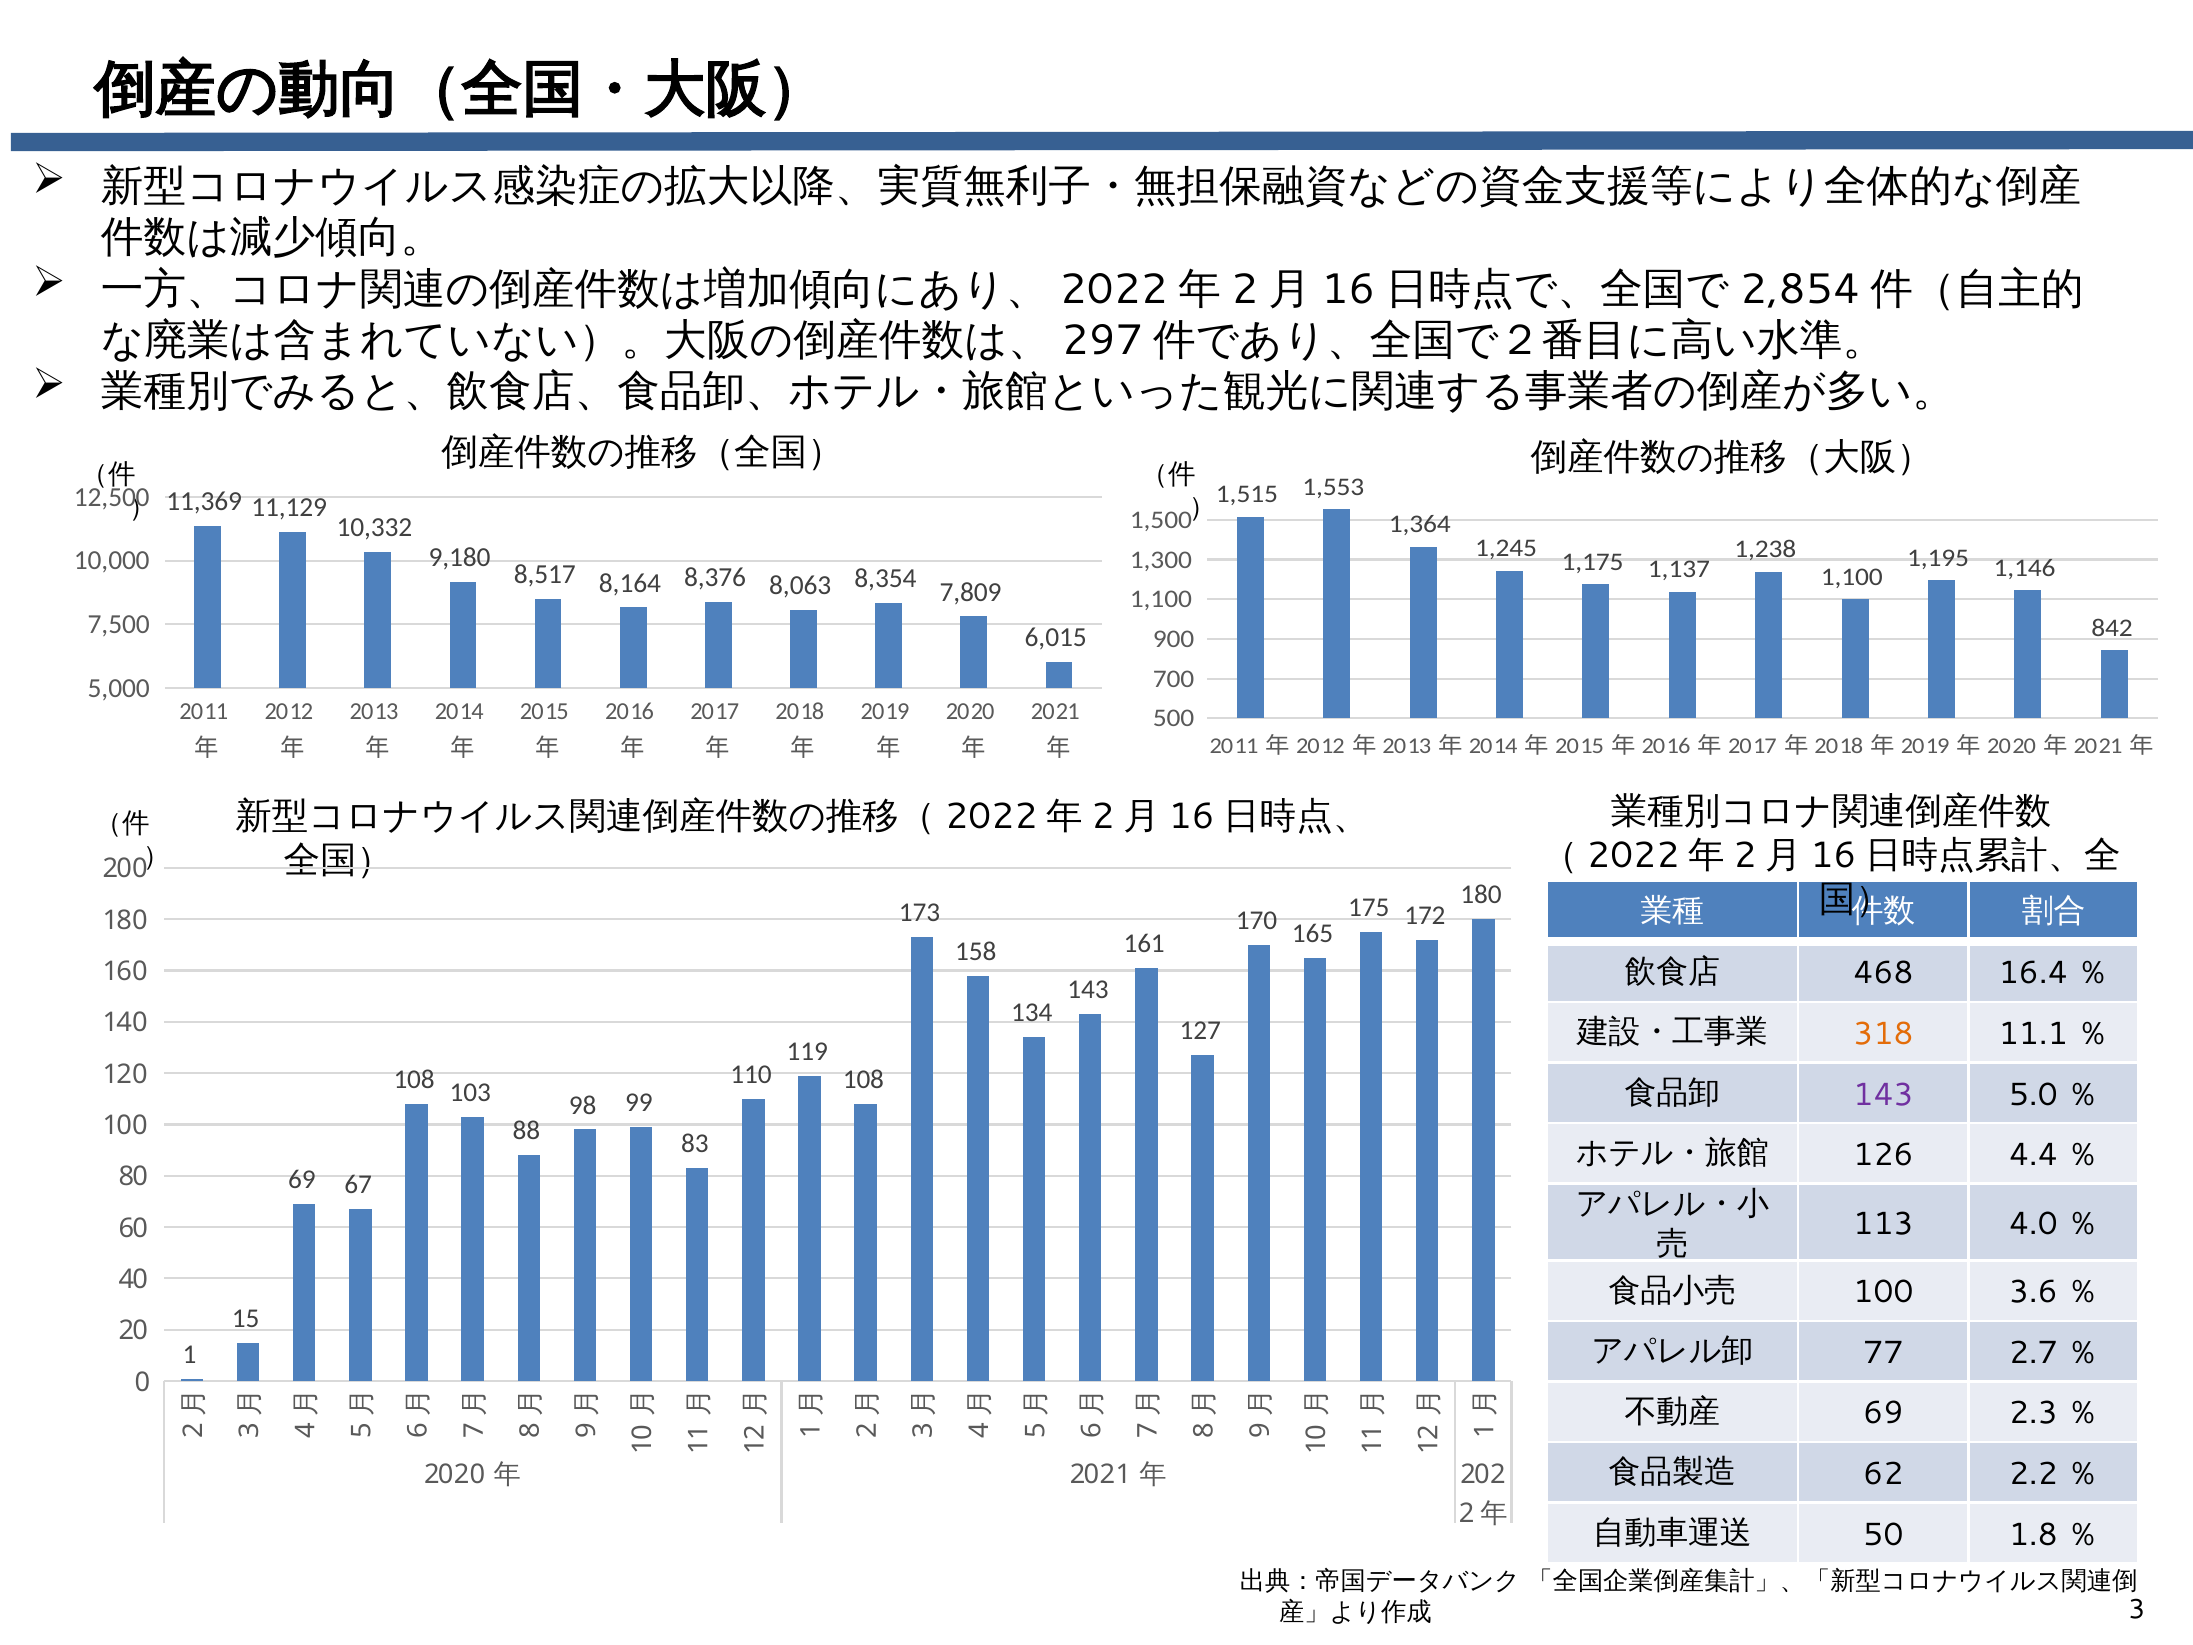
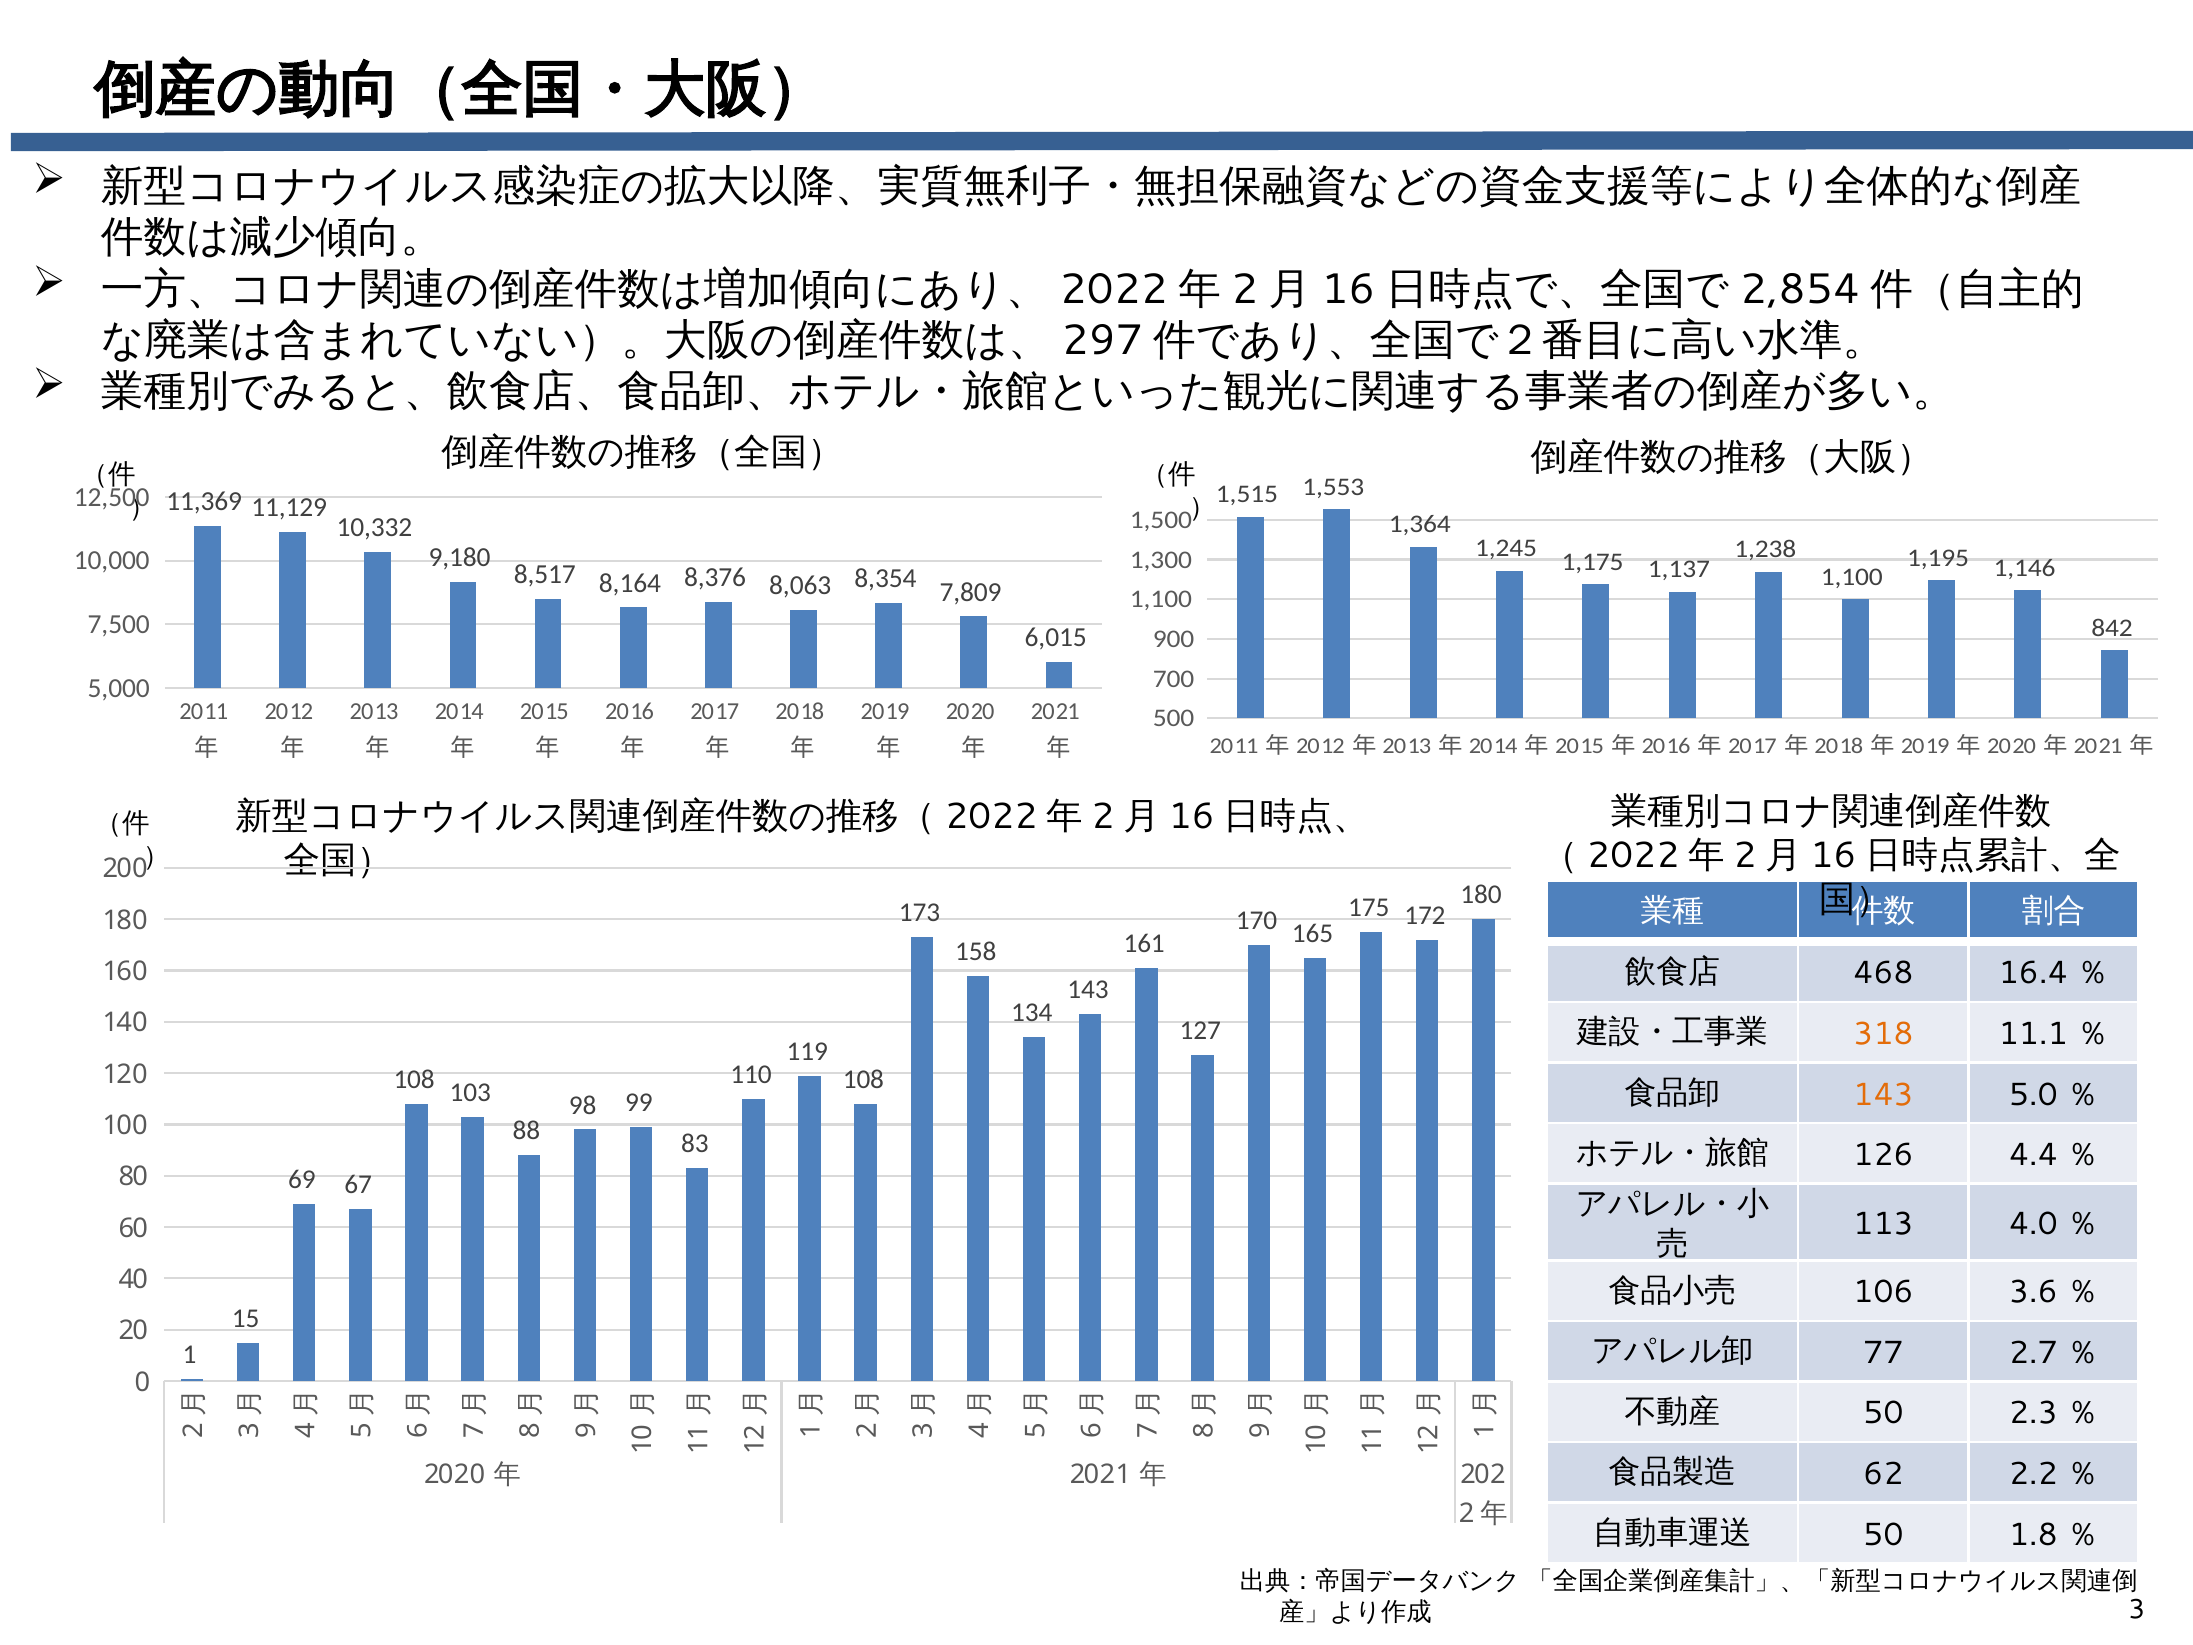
143 at (1883, 1094) colour: purple -> orange
100 at (1883, 1292): 100 -> 106
69 at (1883, 1413): 69 -> 50
